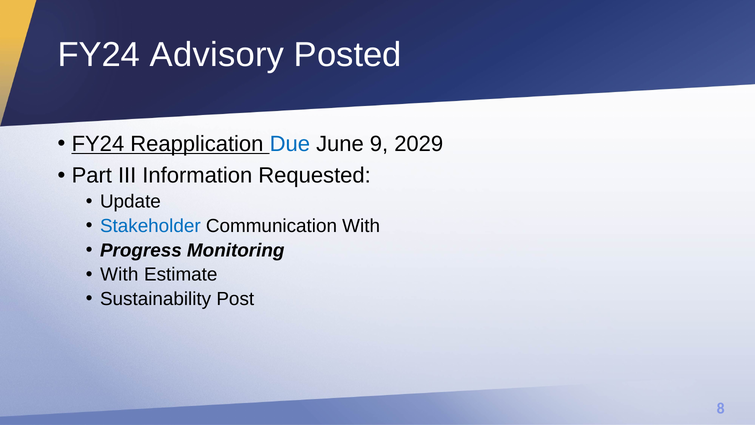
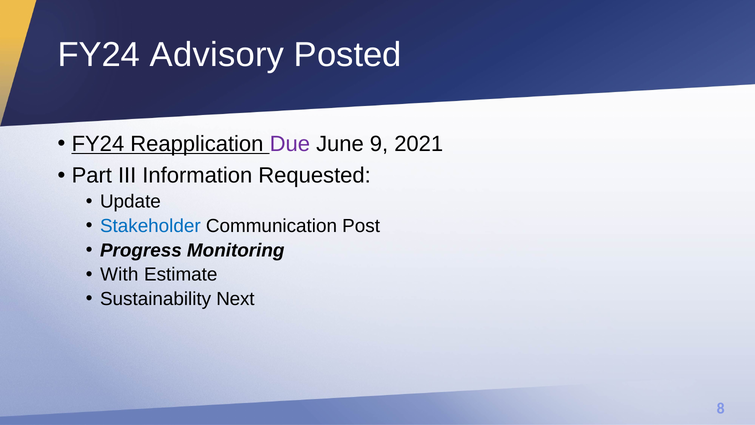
Due colour: blue -> purple
2029: 2029 -> 2021
Communication With: With -> Post
Post: Post -> Next
